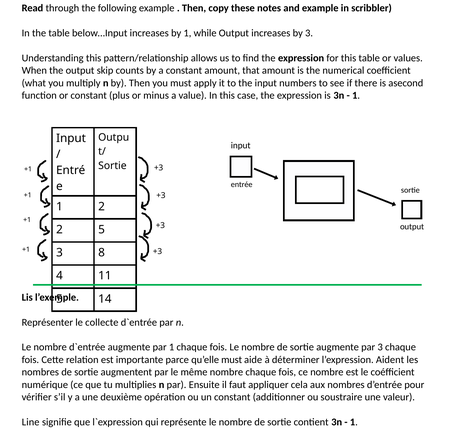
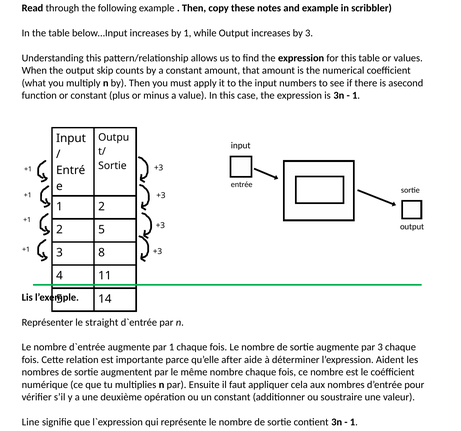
collecte: collecte -> straight
qu’elle must: must -> after
